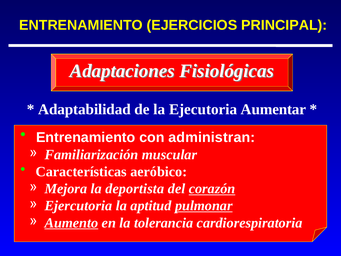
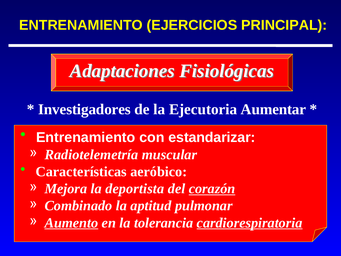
Adaptabilidad: Adaptabilidad -> Investigadores
administran: administran -> estandarizar
Familiarización: Familiarización -> Radiotelemetría
Ejercutoria: Ejercutoria -> Combinado
pulmonar underline: present -> none
cardiorespiratoria underline: none -> present
